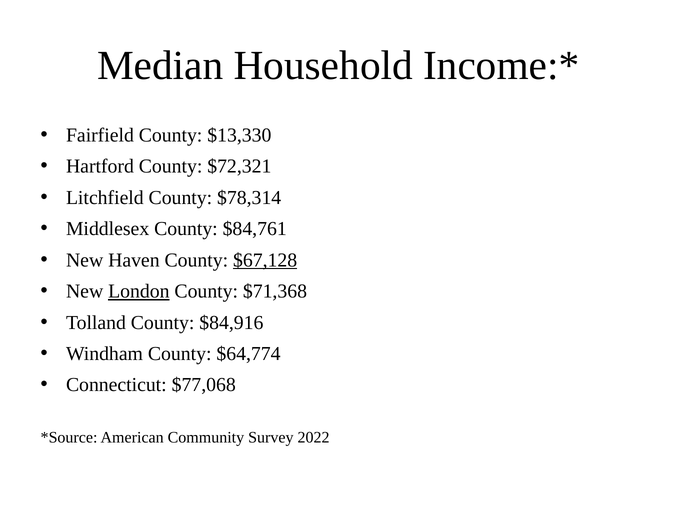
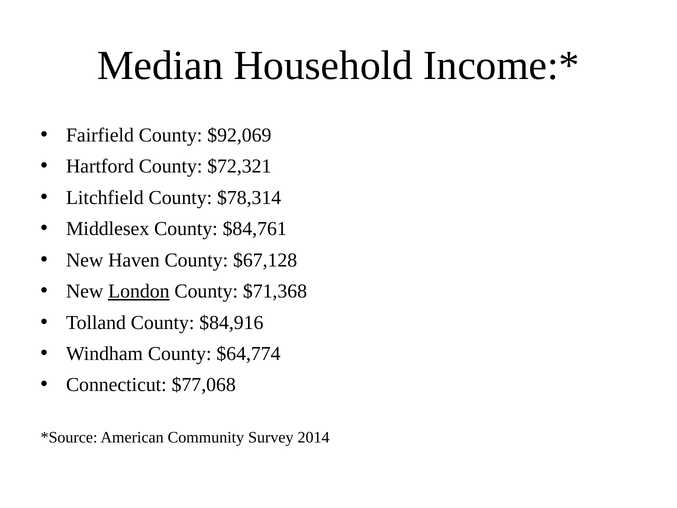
$13,330: $13,330 -> $92,069
$67,128 underline: present -> none
2022: 2022 -> 2014
